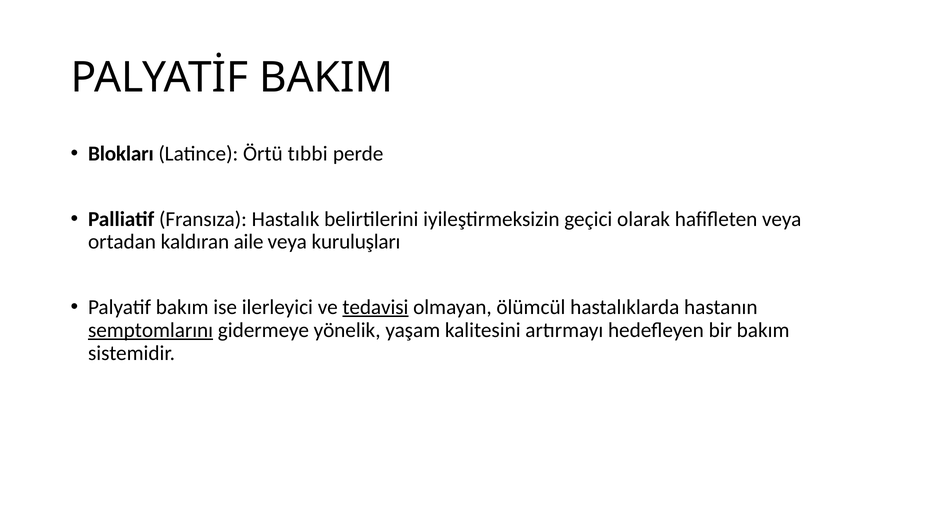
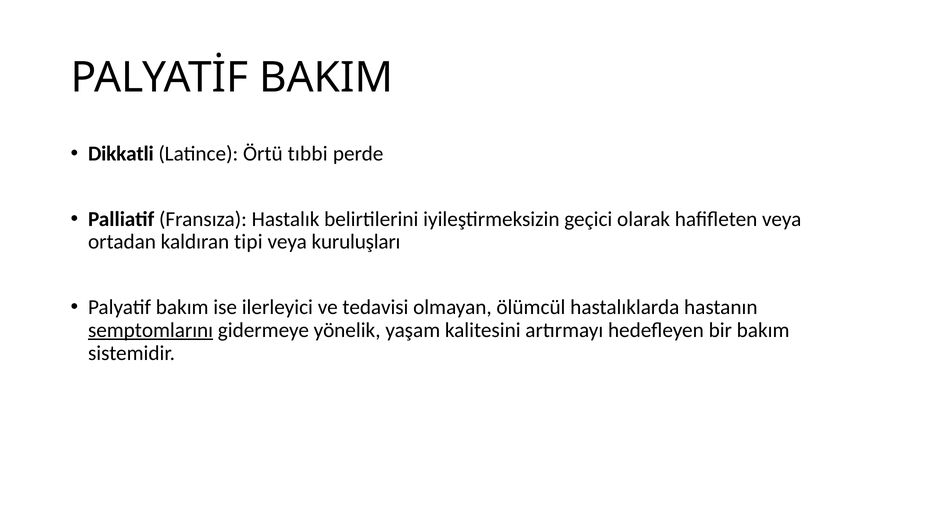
Blokları: Blokları -> Dikkatli
aile: aile -> tipi
tedavisi underline: present -> none
